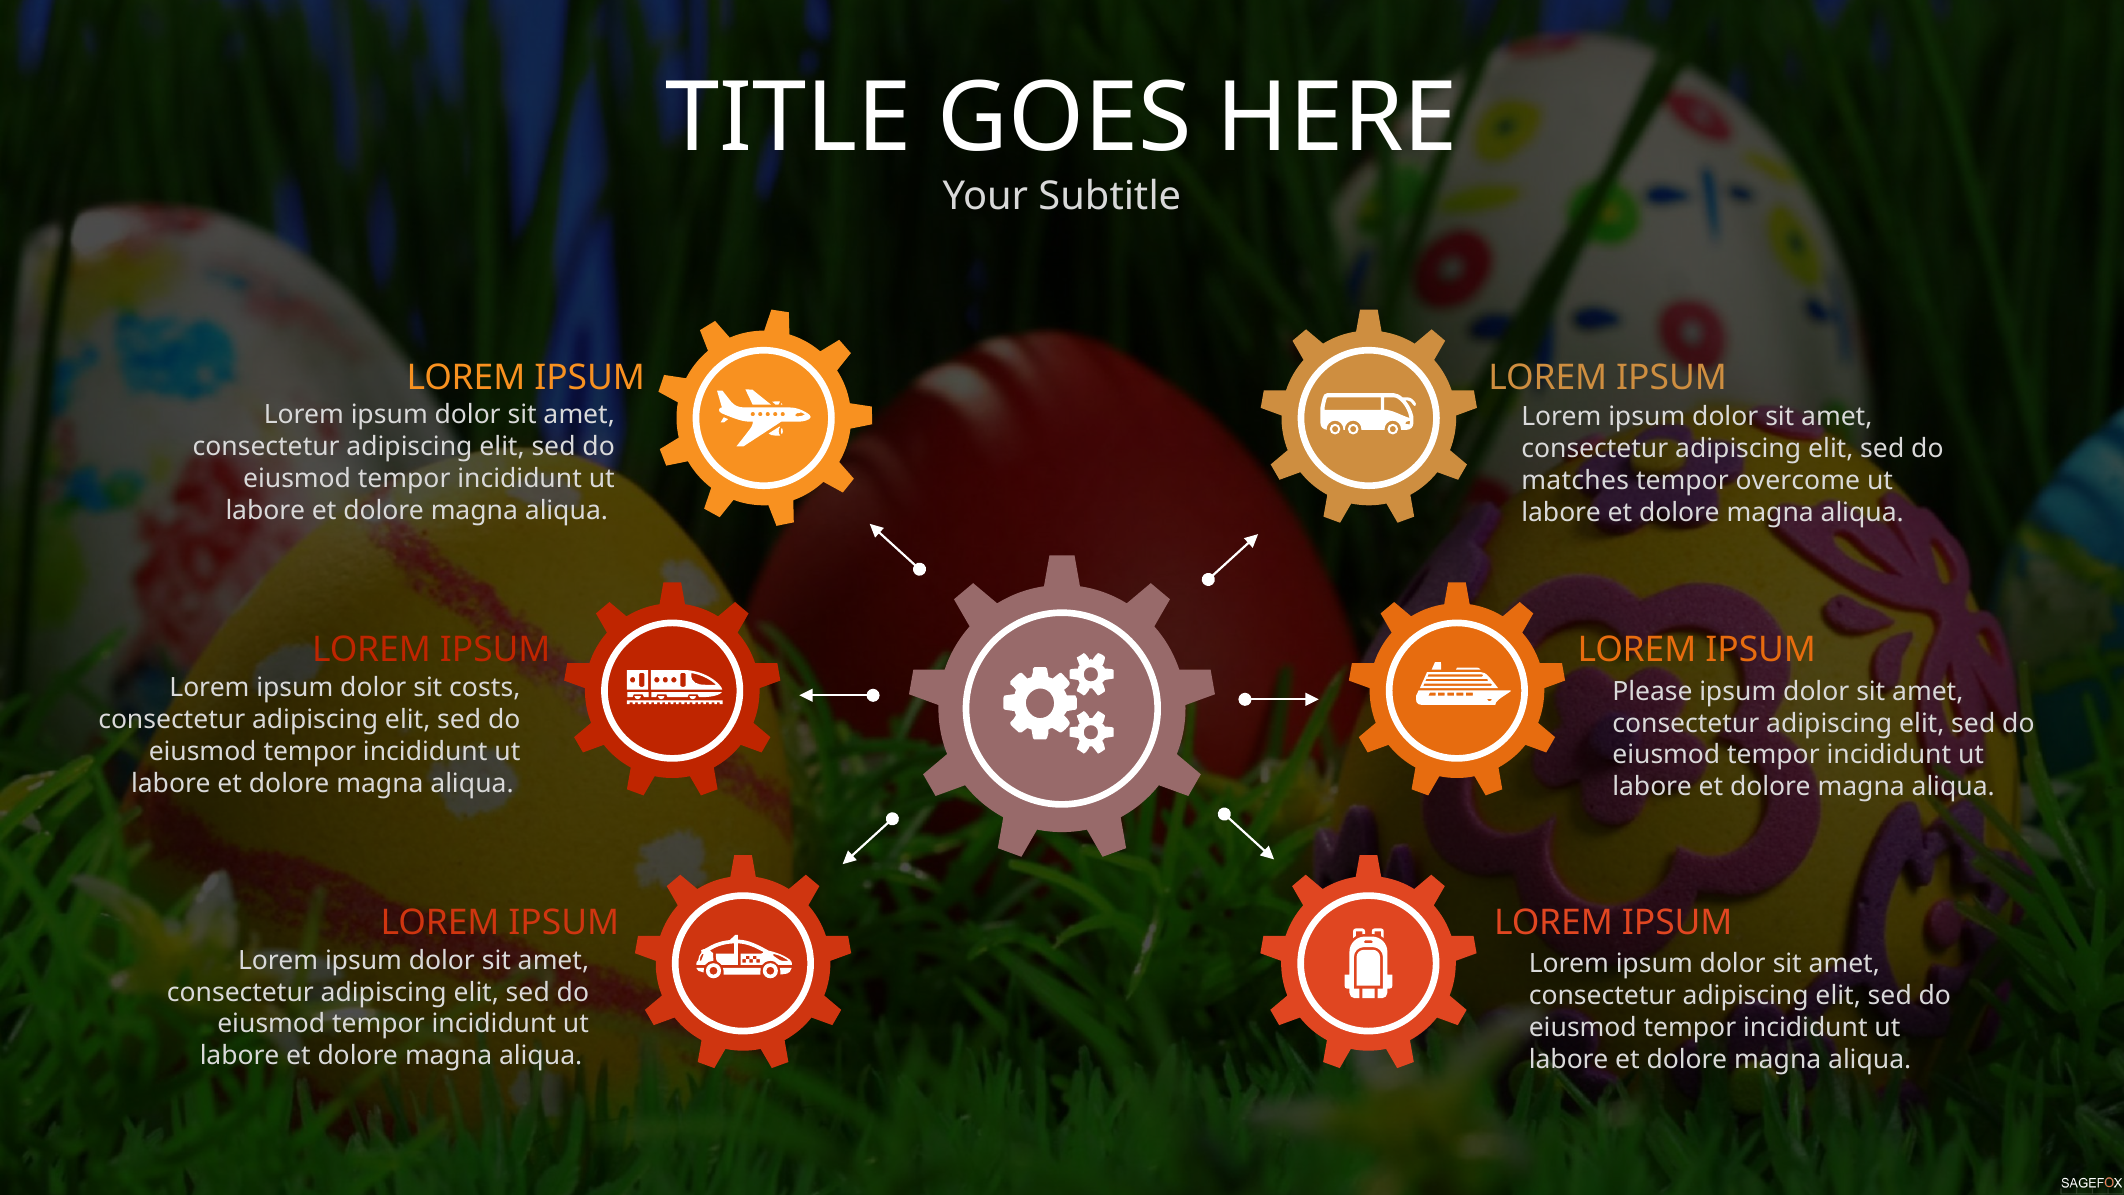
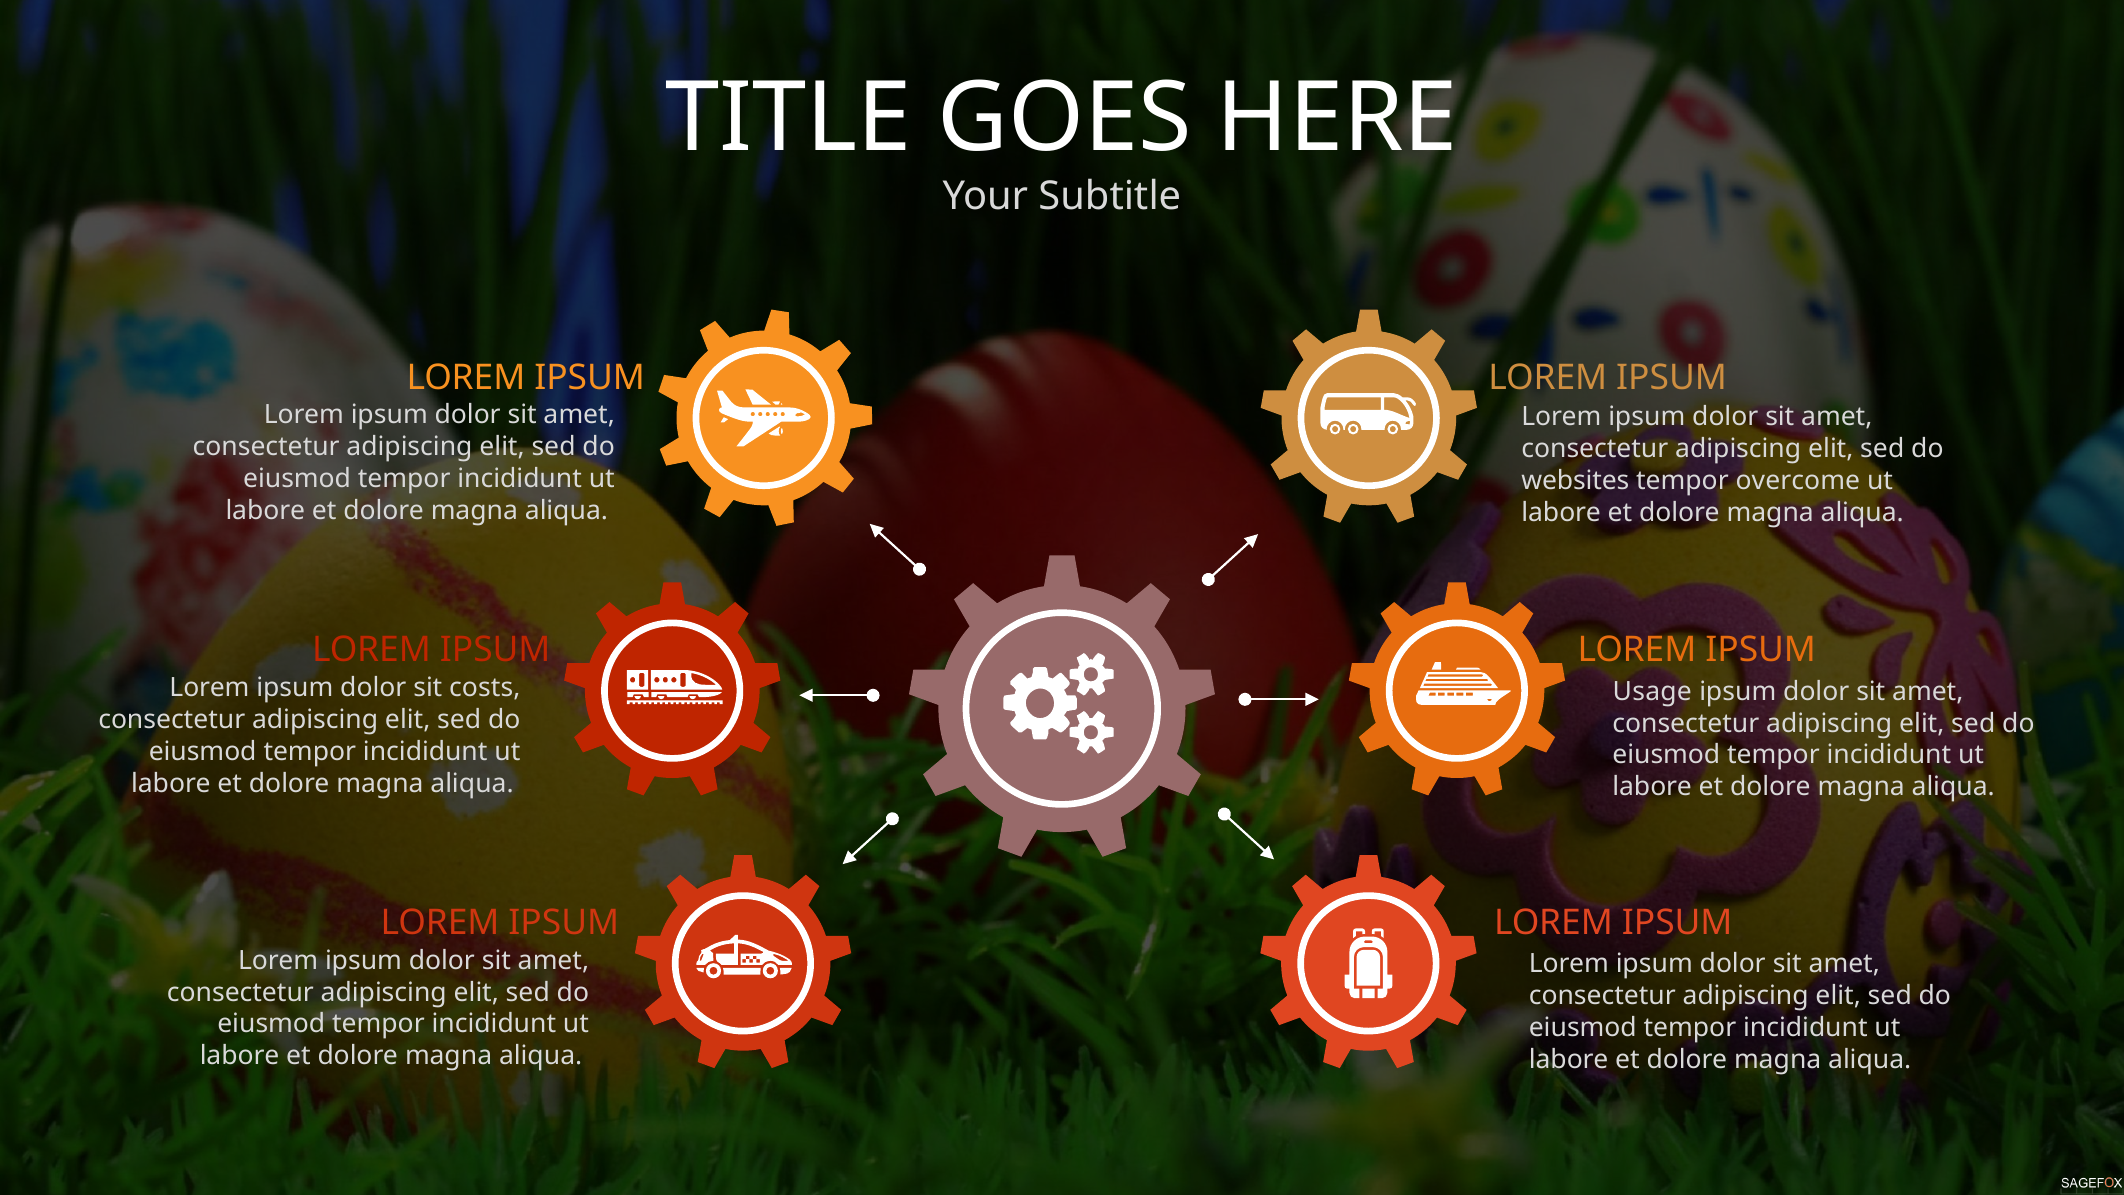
matches: matches -> websites
Please: Please -> Usage
